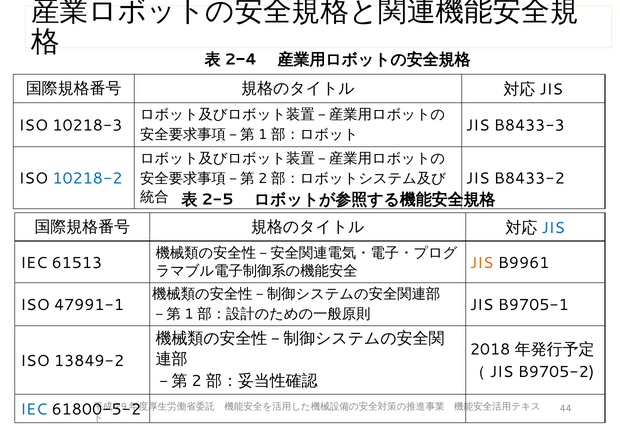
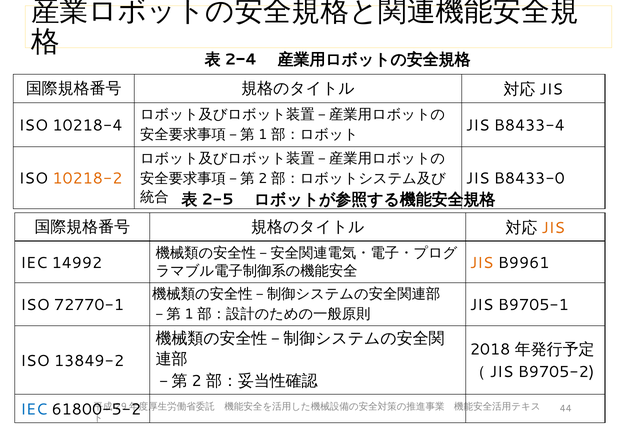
10218-3: 10218-3 -> 10218-4
B8433-3: B8433-3 -> B8433-4
10218-2 colour: blue -> orange
B8433-2: B8433-2 -> B8433-0
JIS at (553, 228) colour: blue -> orange
61513: 61513 -> 14992
47991-1: 47991-1 -> 72770-1
